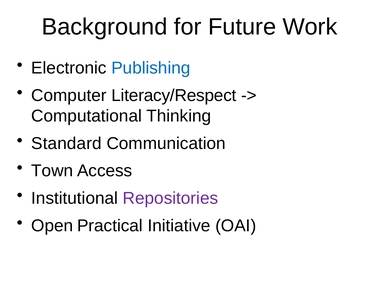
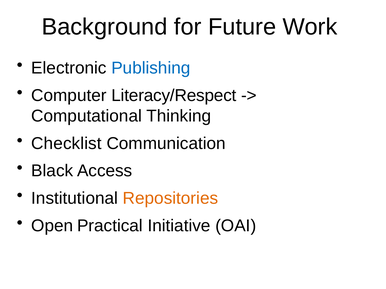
Standard: Standard -> Checklist
Town: Town -> Black
Repositories colour: purple -> orange
